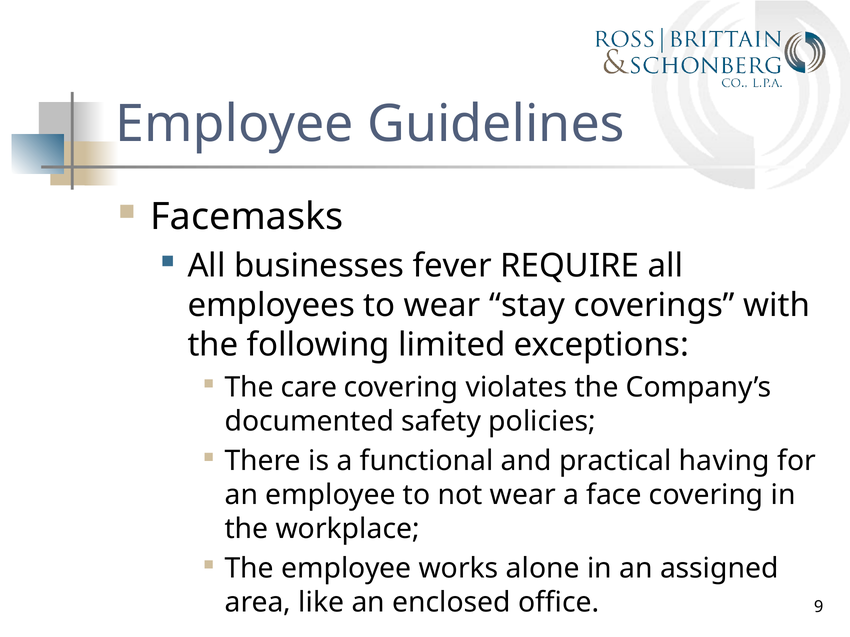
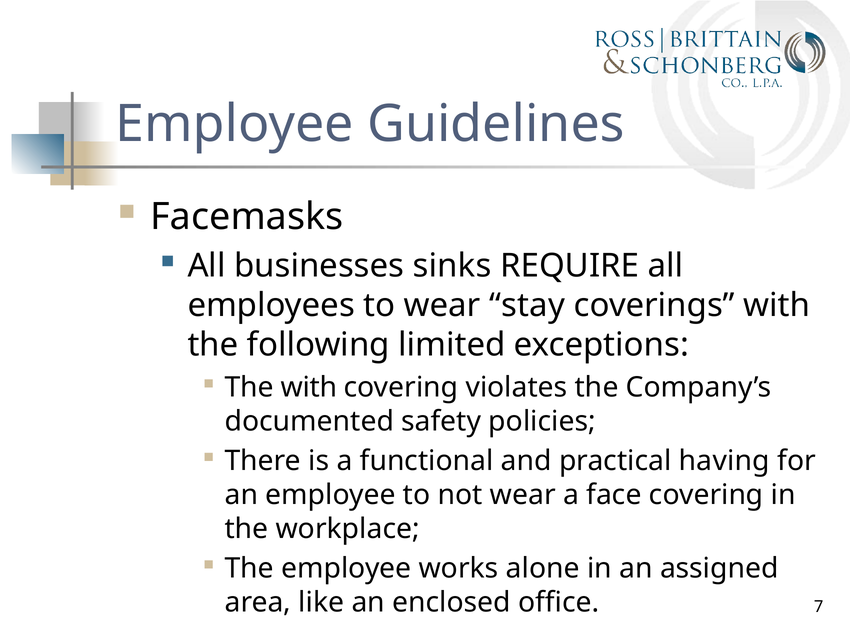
fever: fever -> sinks
The care: care -> with
9: 9 -> 7
